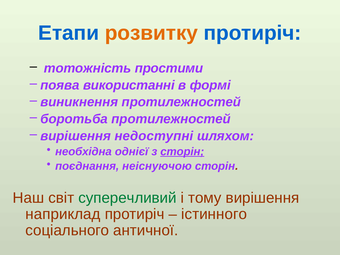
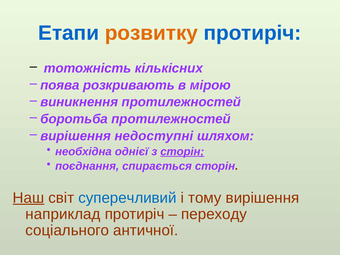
простими: простими -> кількісних
використанні: використанні -> розкривають
формі: формі -> мірою
неіснуючою: неіснуючою -> спирається
Наш underline: none -> present
суперечливий colour: green -> blue
істинного: істинного -> переходу
